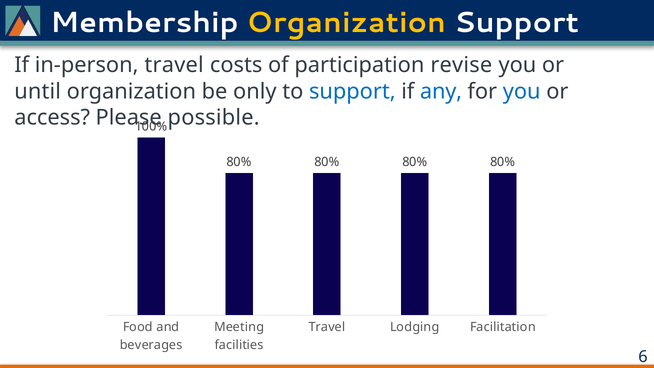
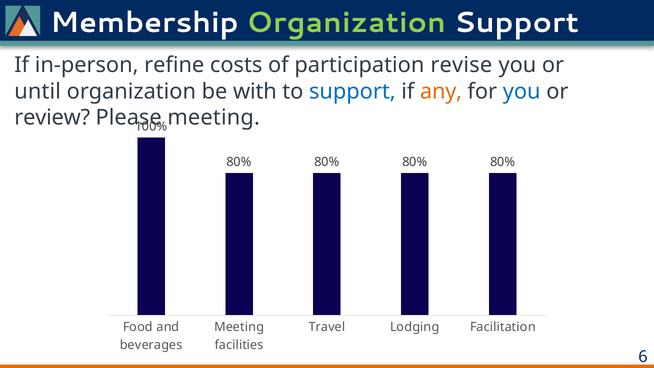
Organization at (347, 22) colour: yellow -> light green
in-person travel: travel -> refine
only: only -> with
any colour: blue -> orange
access: access -> review
possible at (214, 118): possible -> meeting
